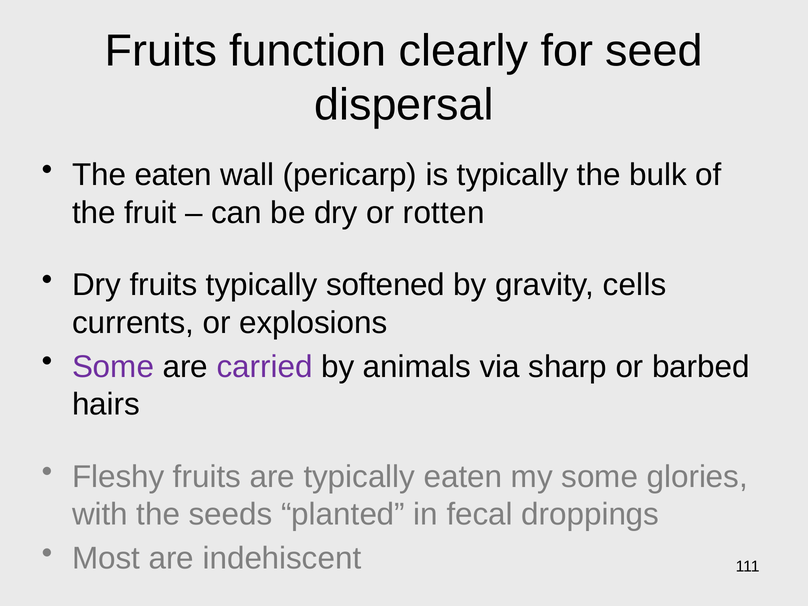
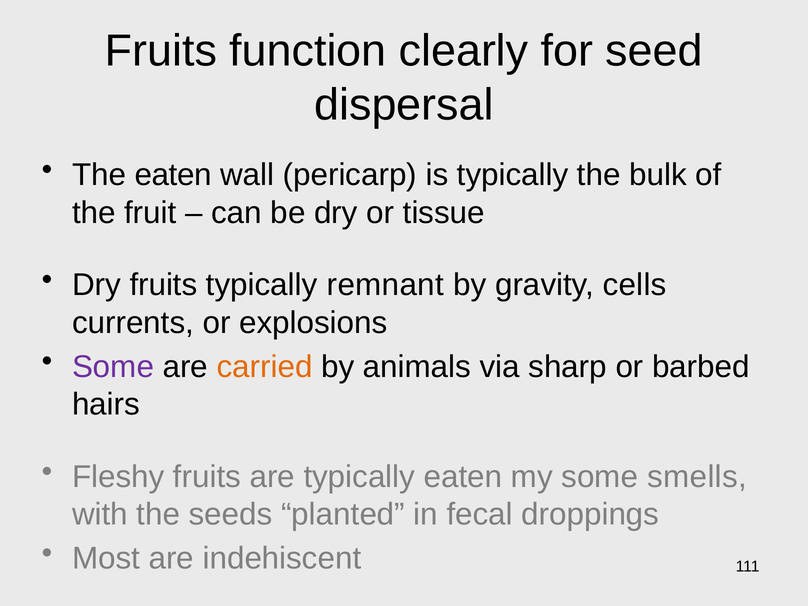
rotten: rotten -> tissue
softened: softened -> remnant
carried colour: purple -> orange
glories: glories -> smells
